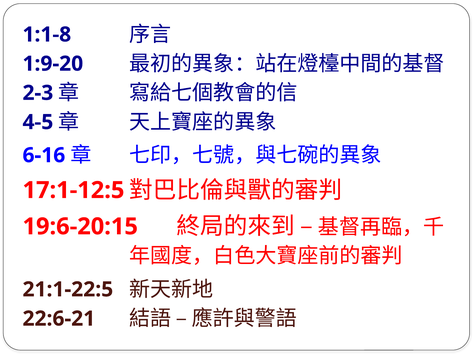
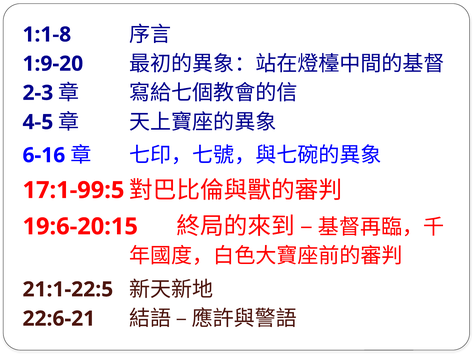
17:1-12:5: 17:1-12:5 -> 17:1-99:5
